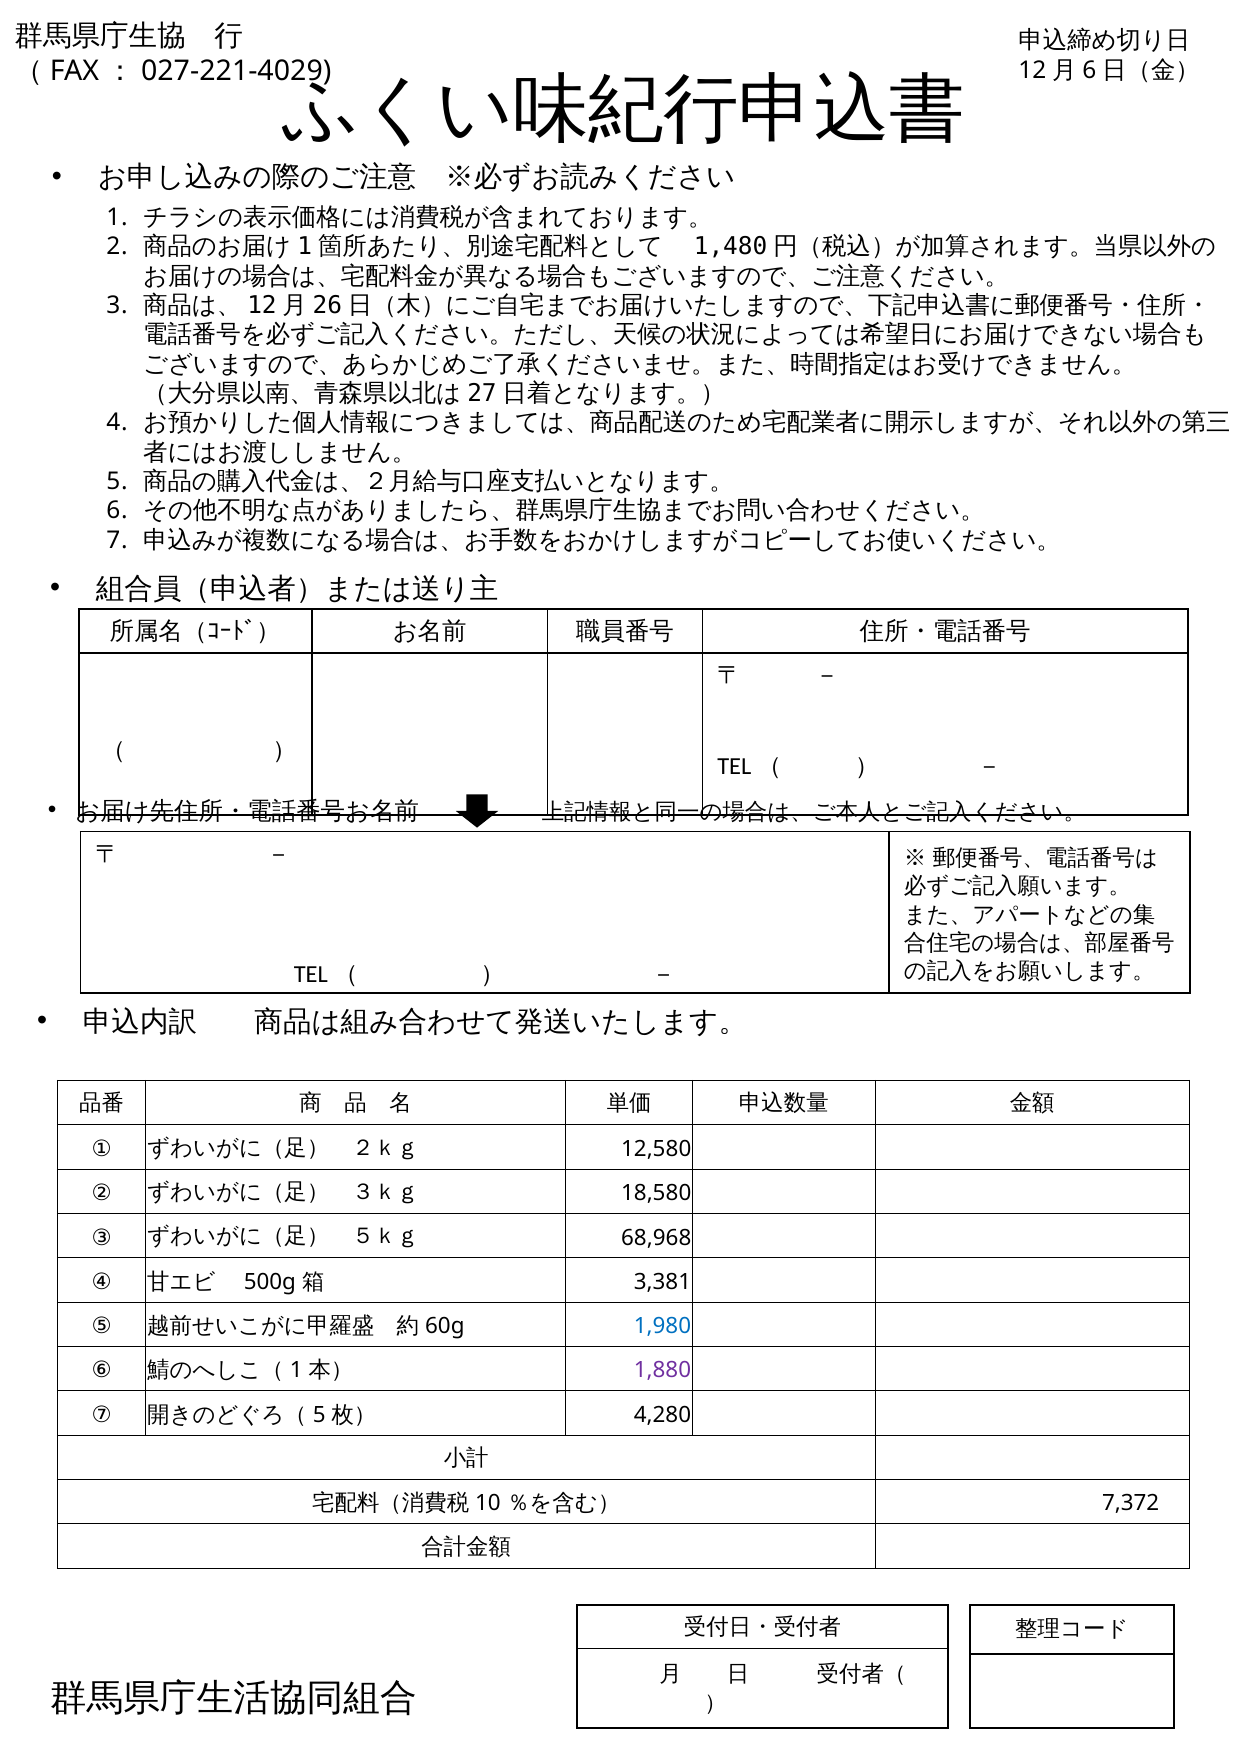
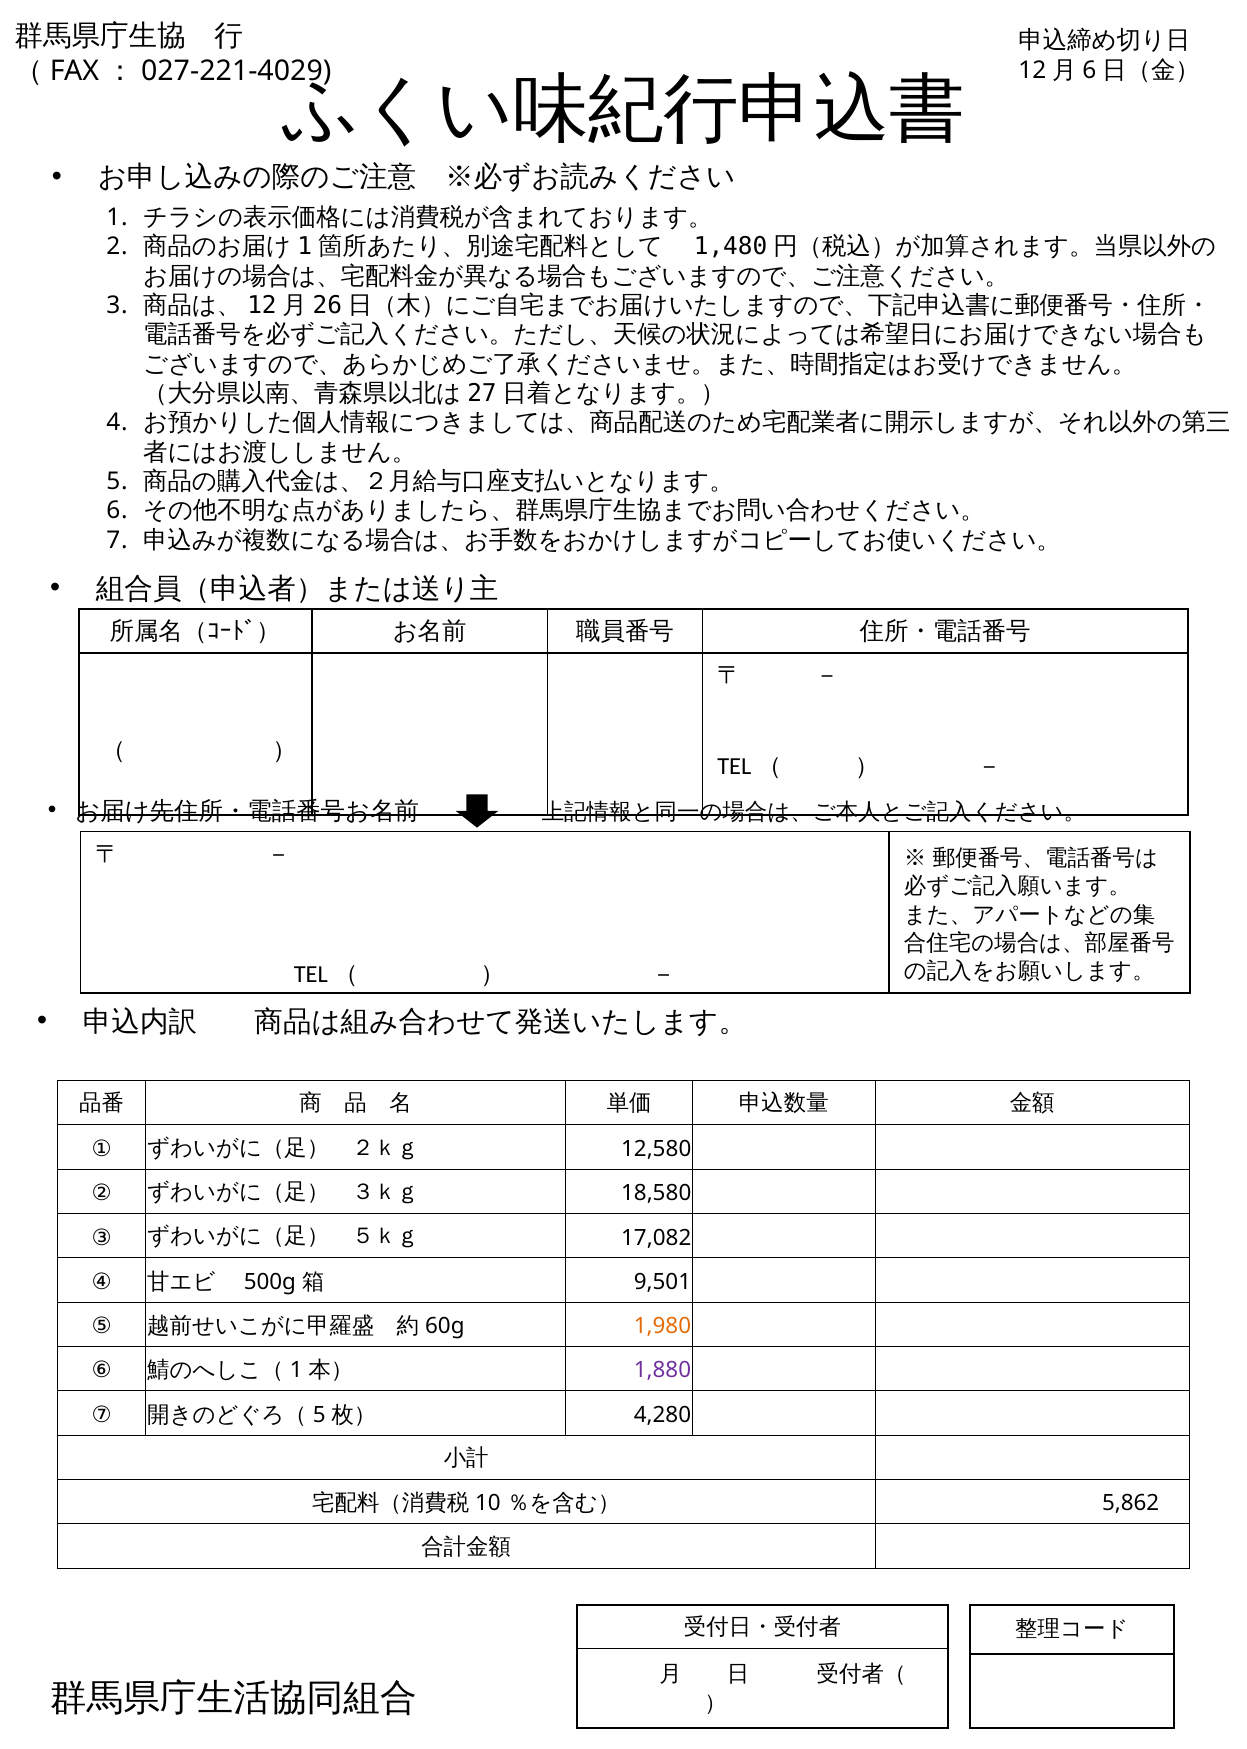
68,968: 68,968 -> 17,082
3,381: 3,381 -> 9,501
1,980 colour: blue -> orange
7,372: 7,372 -> 5,862
